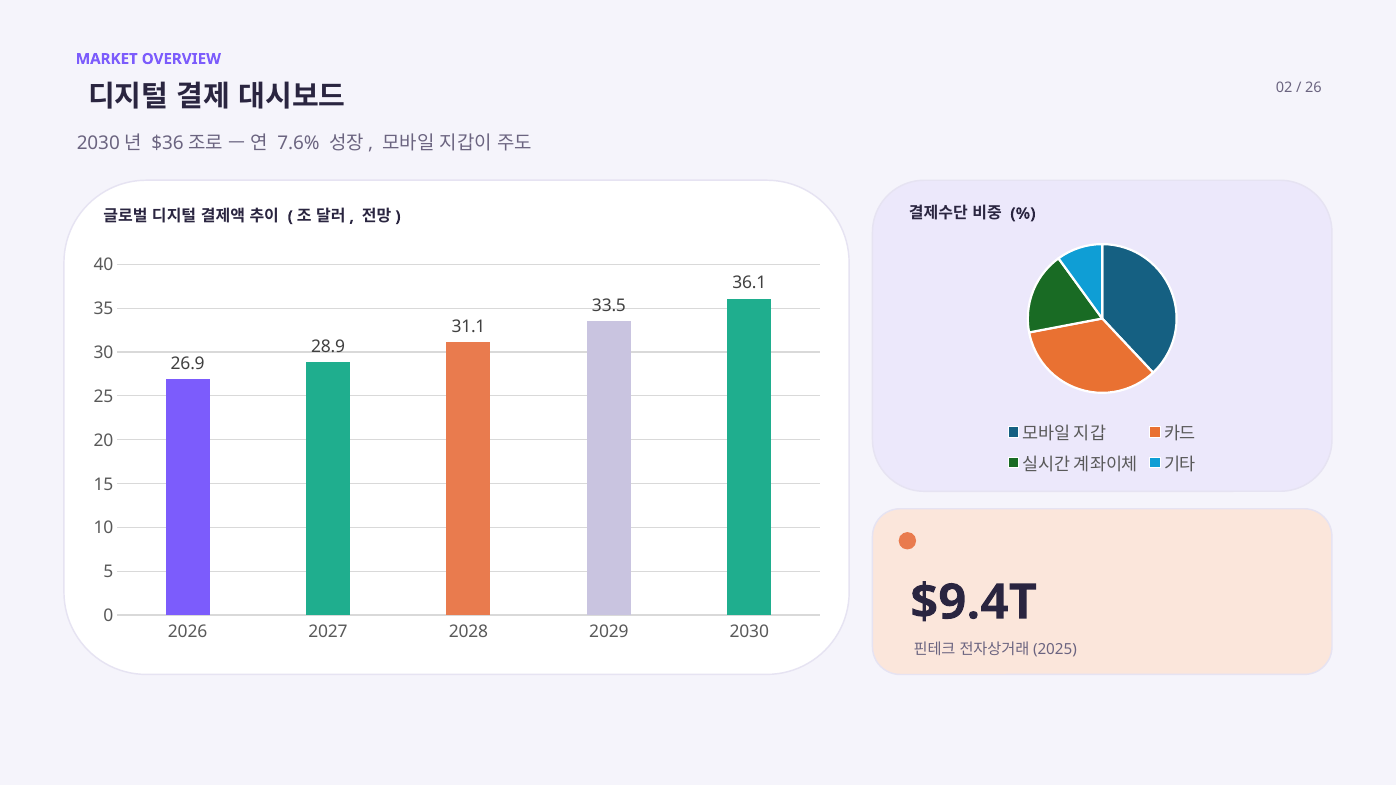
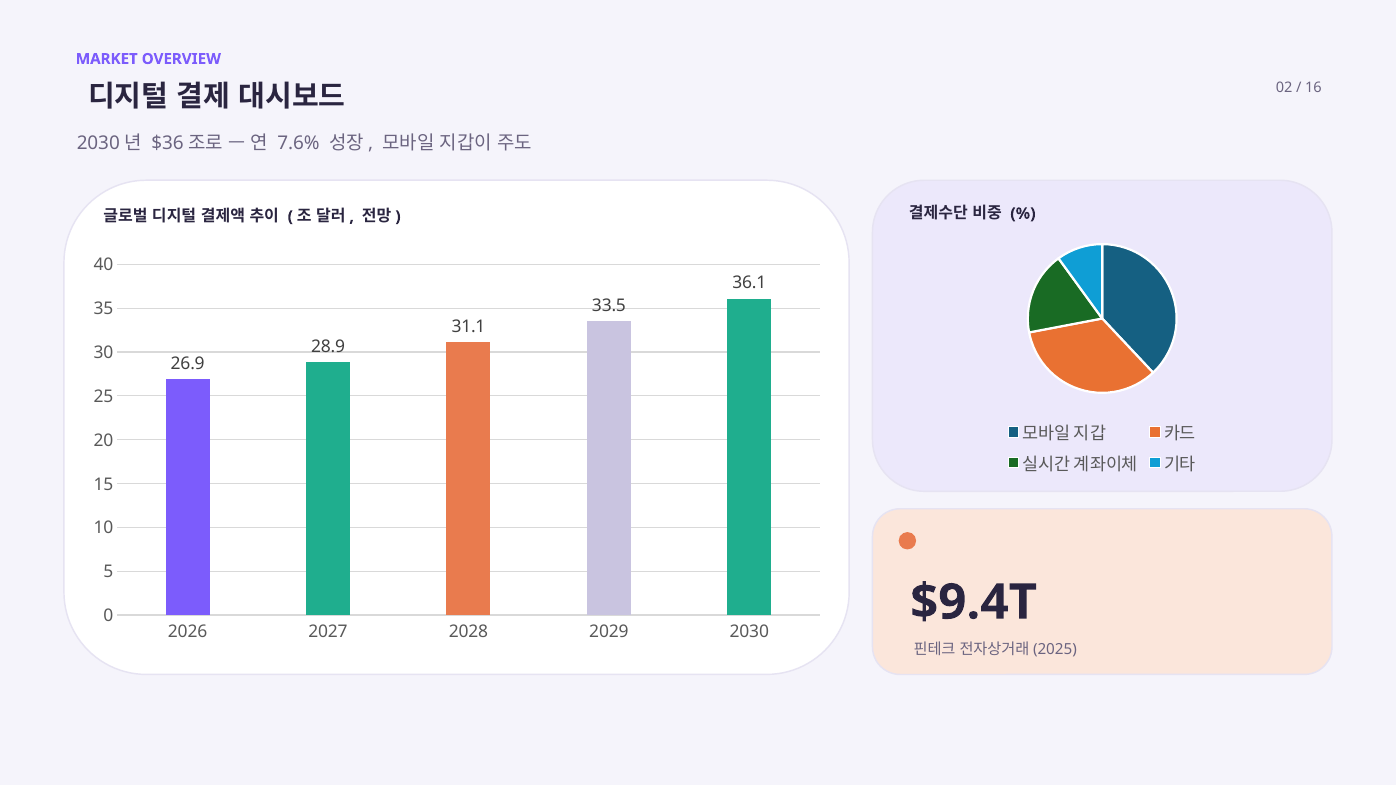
26: 26 -> 16
